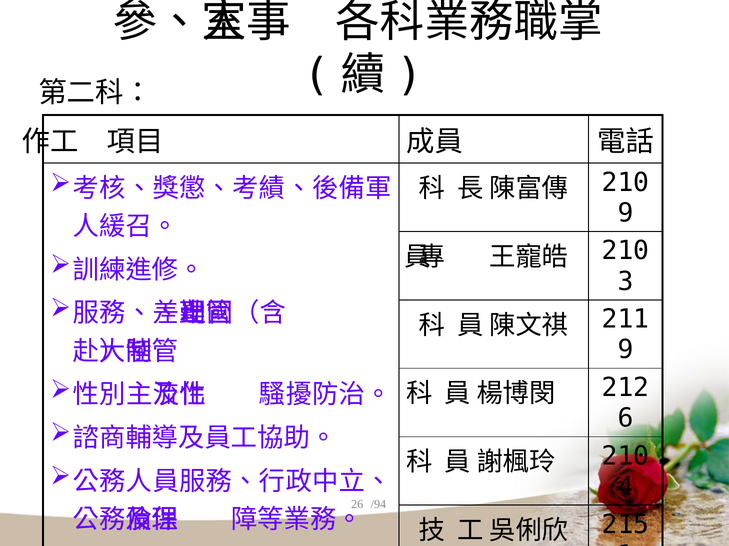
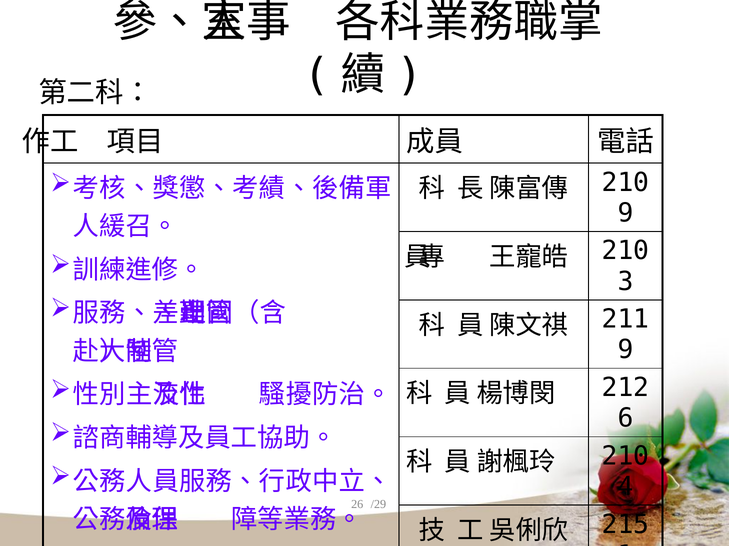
/94: /94 -> /29
